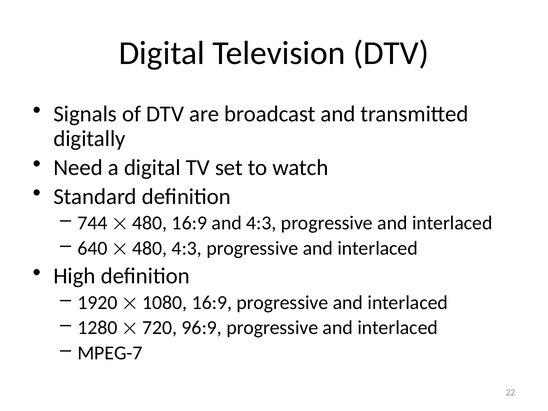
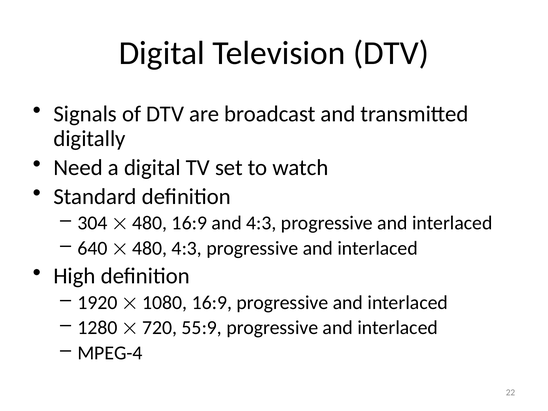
744: 744 -> 304
96:9: 96:9 -> 55:9
MPEG-7: MPEG-7 -> MPEG-4
